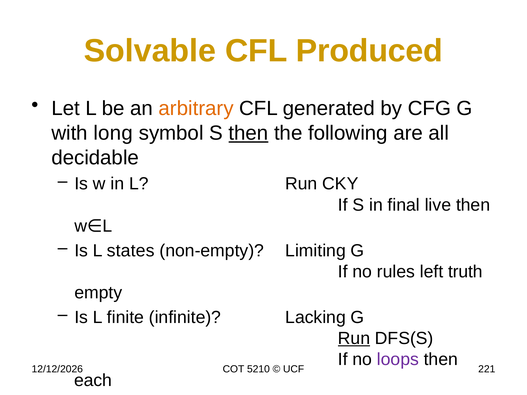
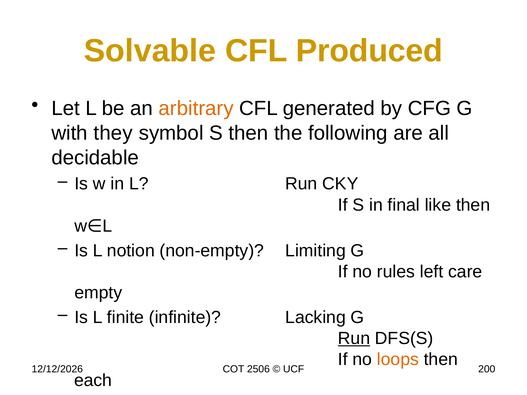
long: long -> they
then at (248, 133) underline: present -> none
live: live -> like
states: states -> notion
truth: truth -> care
loops colour: purple -> orange
5210: 5210 -> 2506
221: 221 -> 200
